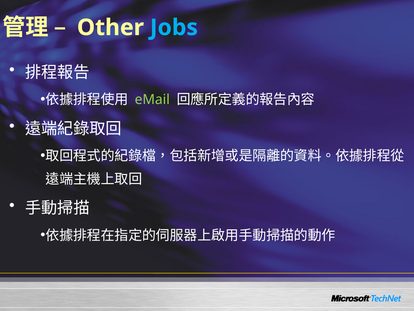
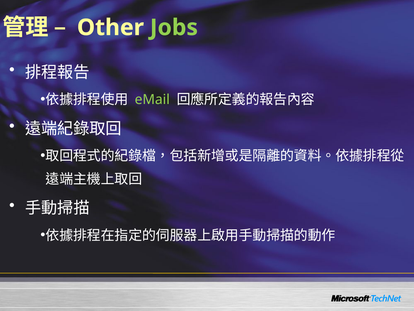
Jobs colour: light blue -> light green
